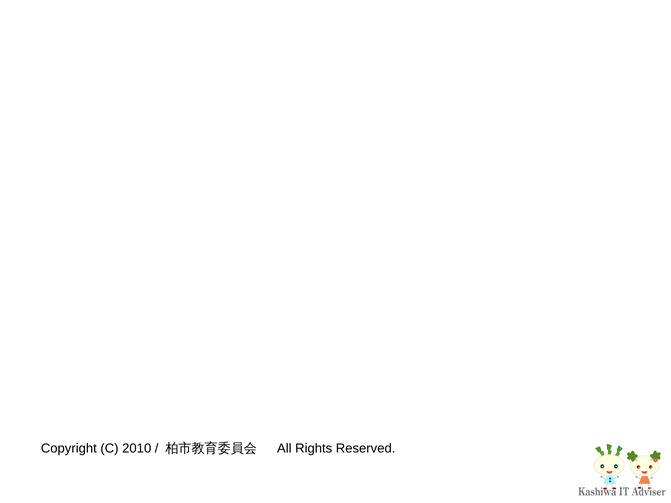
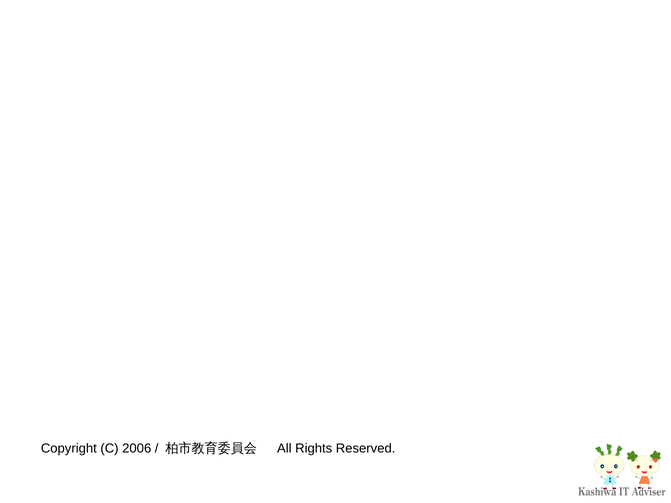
2010: 2010 -> 2006
